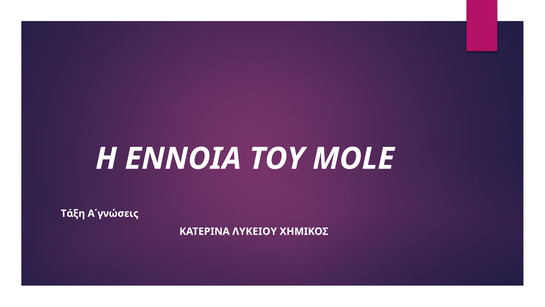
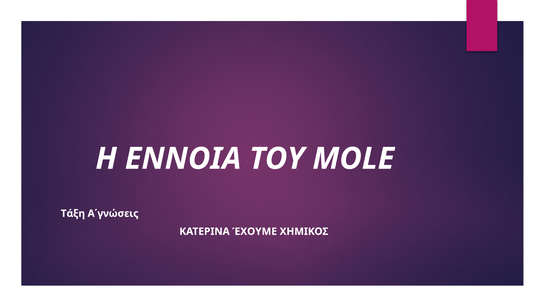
ΛΥΚΕΙΟΥ: ΛΥΚΕΙΟΥ -> ΈΧΟΥΜΕ
